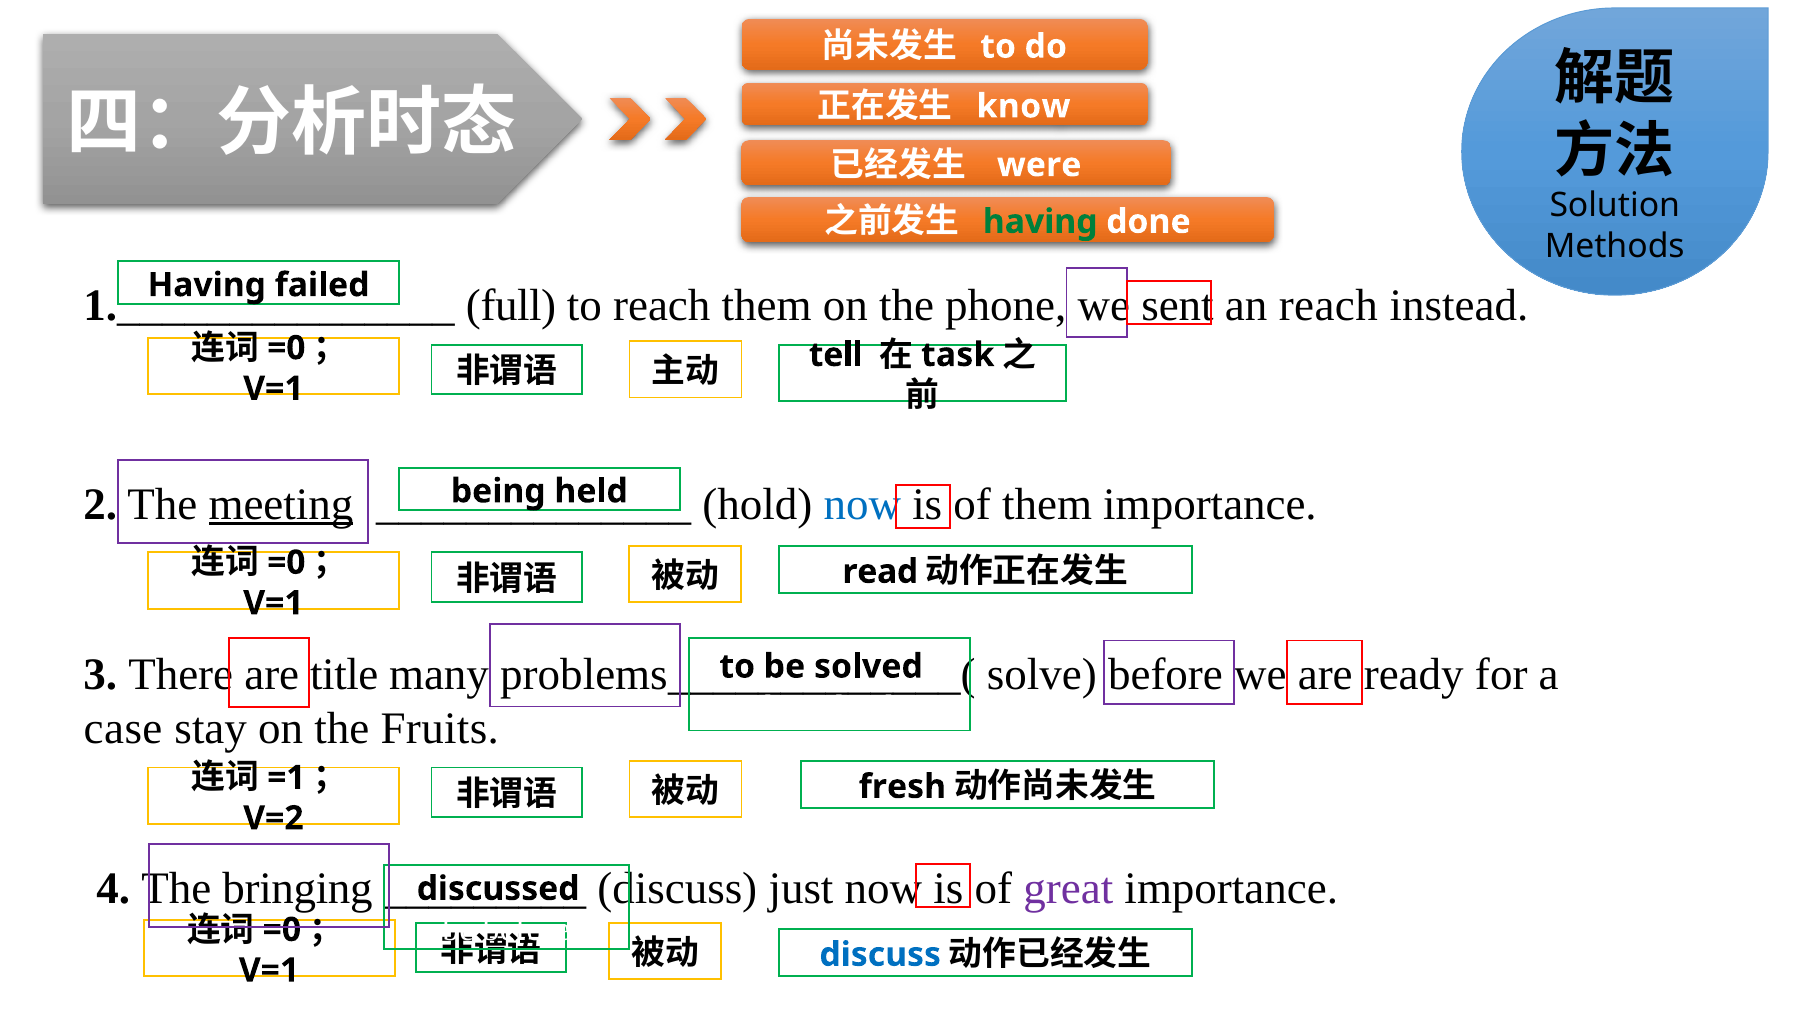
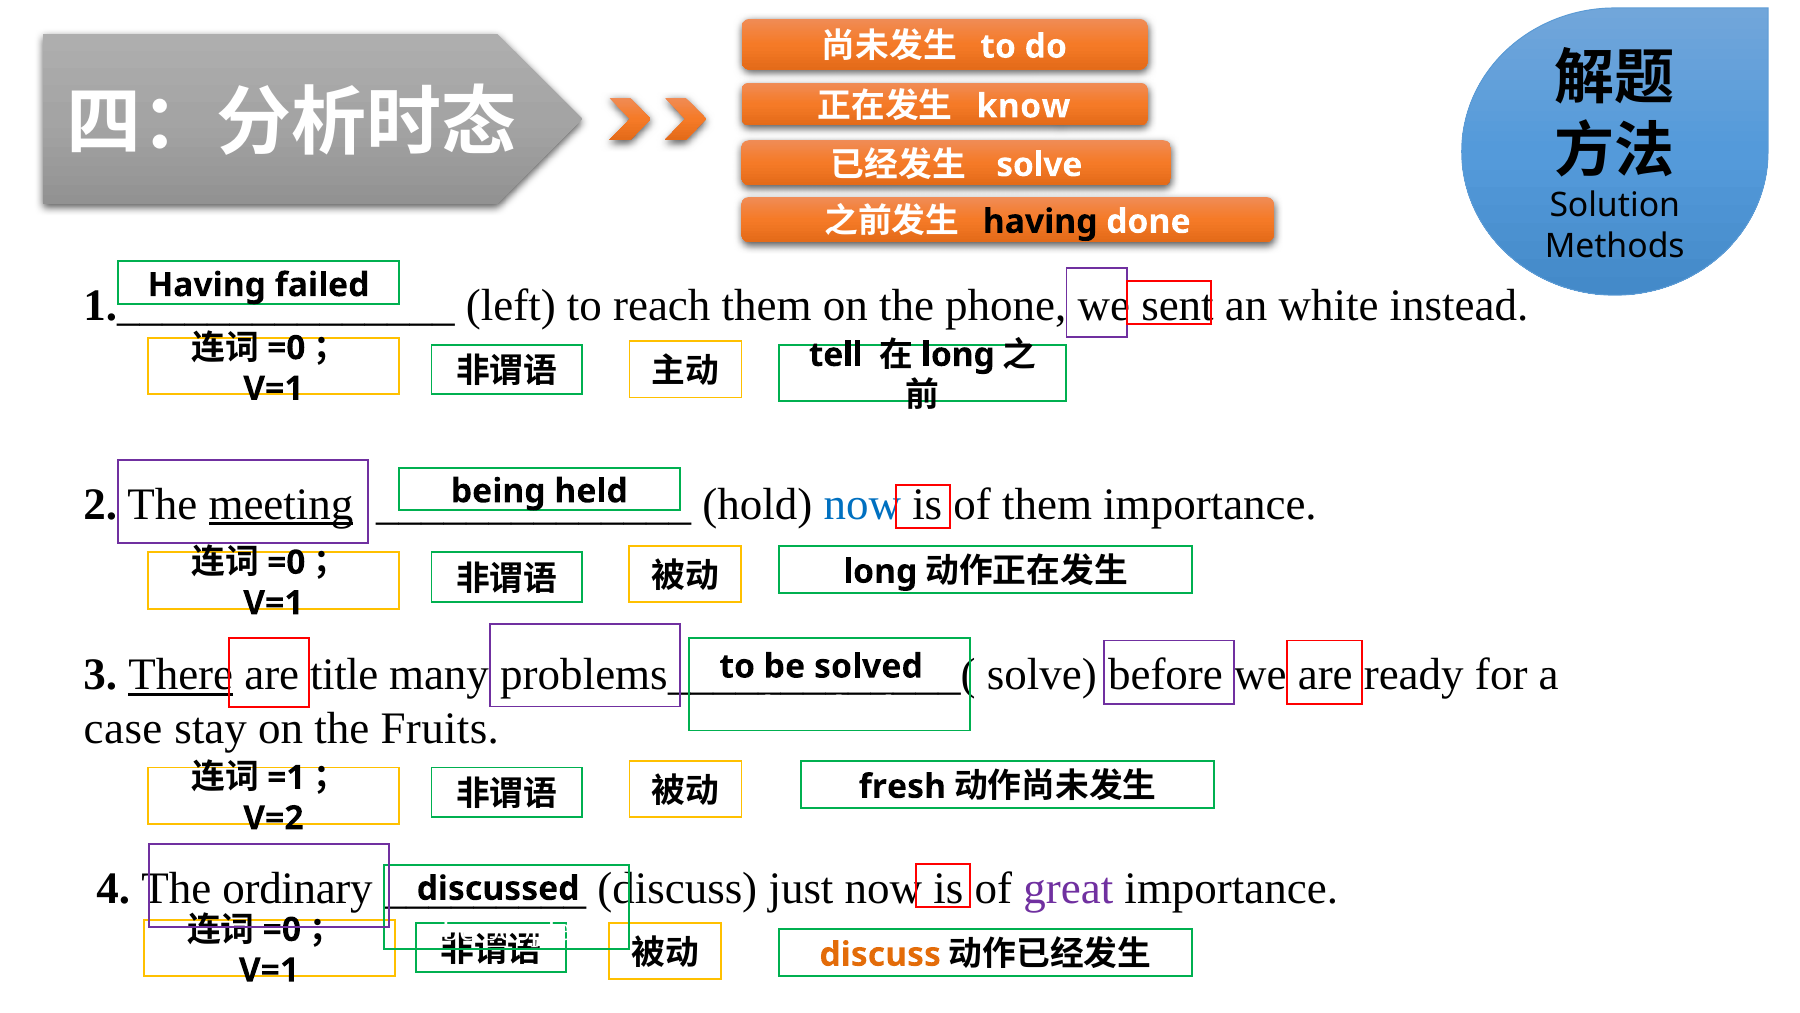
were at (1039, 165): were -> solve
having at (1040, 222) colour: green -> black
full: full -> left
an reach: reach -> white
task at (958, 355): task -> long
read at (880, 571): read -> long
There underline: none -> present
bringing: bringing -> ordinary
be before: before -> people
discuss at (880, 954) colour: blue -> orange
